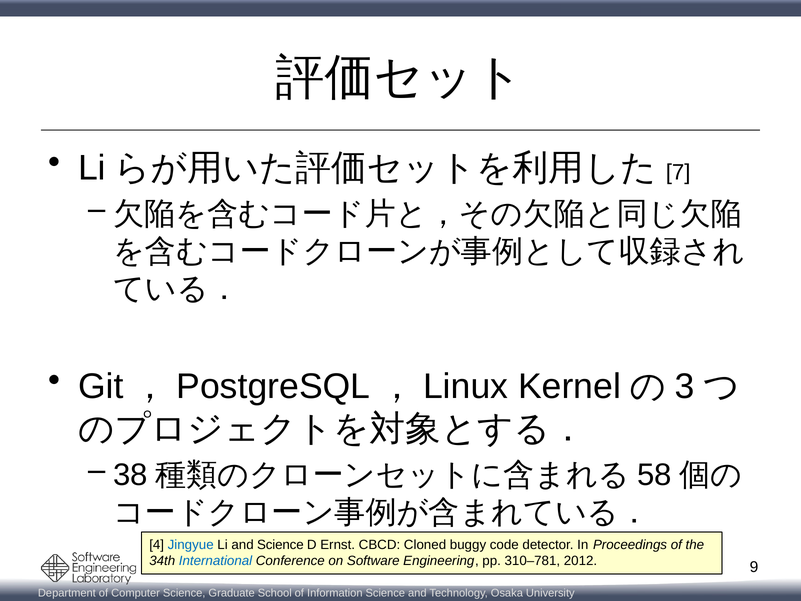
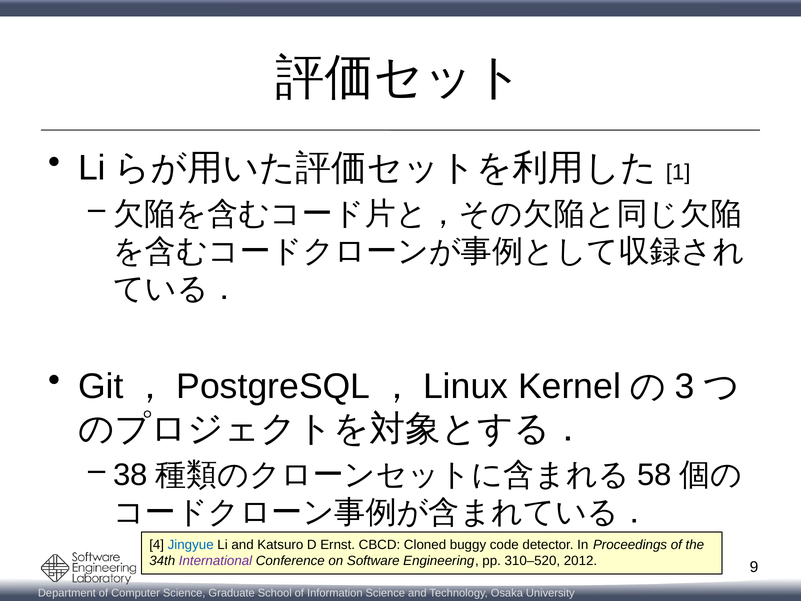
7: 7 -> 1
and Science: Science -> Katsuro
International colour: blue -> purple
310–781: 310–781 -> 310–520
